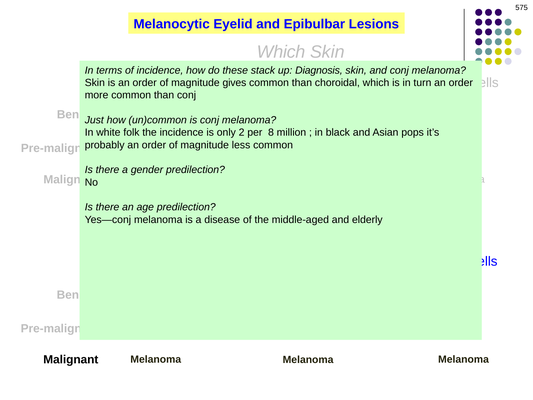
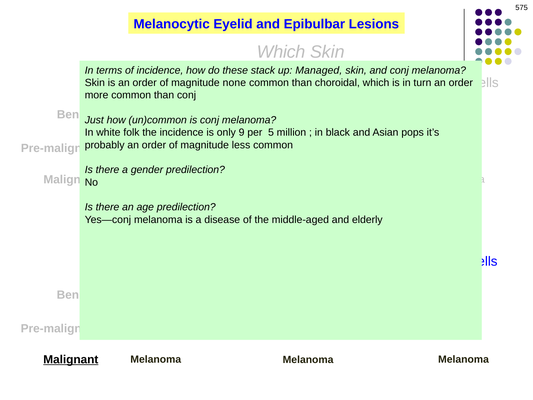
Diagnosis: Diagnosis -> Managed
gives: gives -> none
2: 2 -> 9
8: 8 -> 5
Malignant at (71, 359) underline: none -> present
